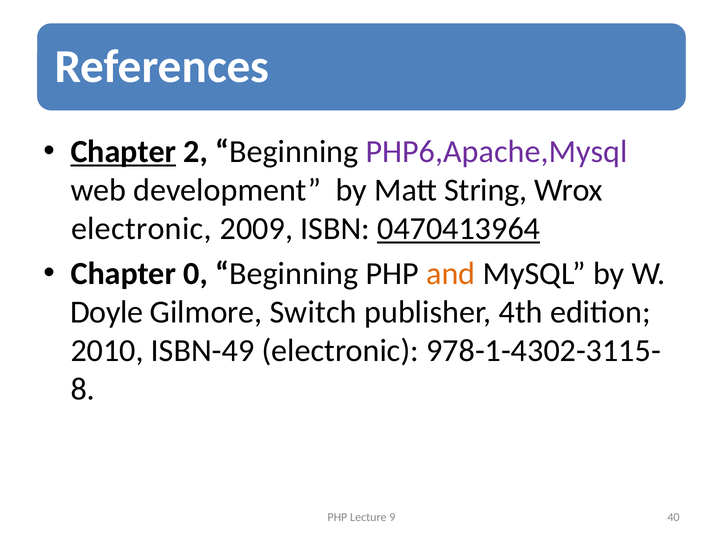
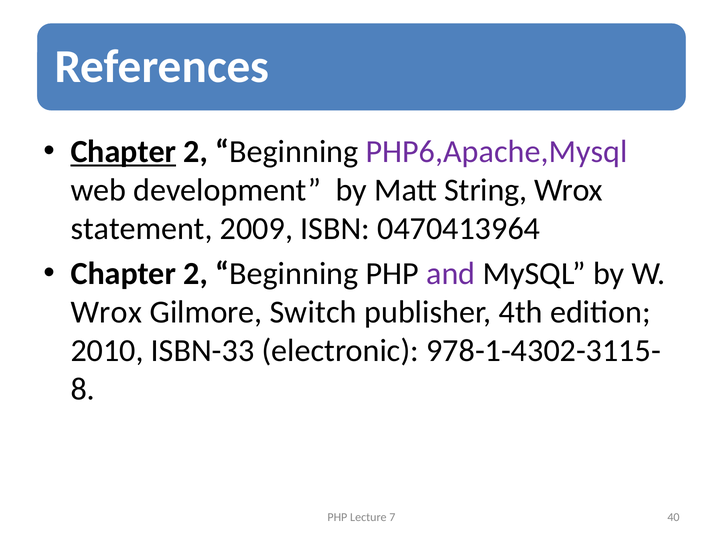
electronic at (141, 229): electronic -> statement
0470413964 underline: present -> none
0 at (196, 274): 0 -> 2
and colour: orange -> purple
Doyle at (107, 312): Doyle -> Wrox
ISBN-49: ISBN-49 -> ISBN-33
9: 9 -> 7
